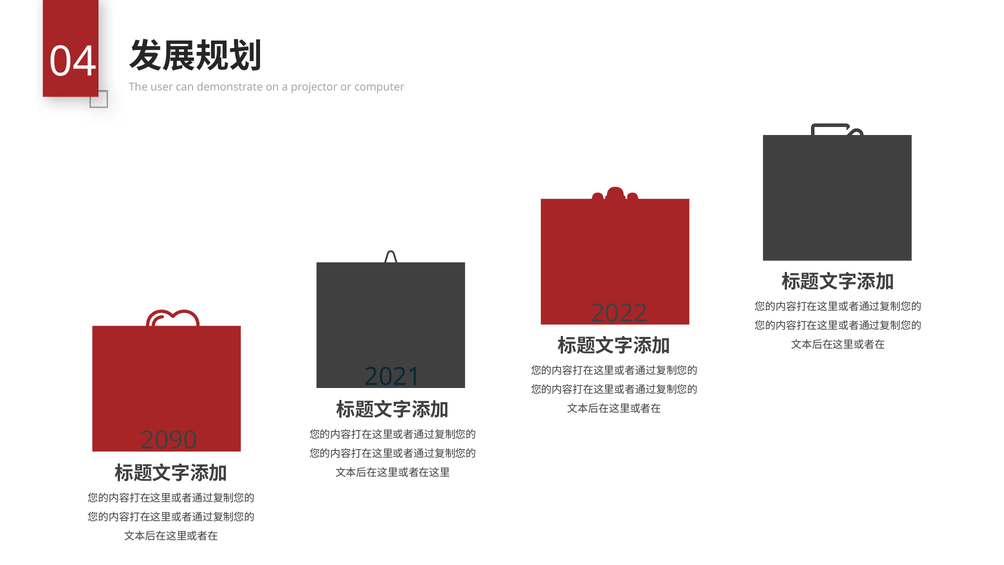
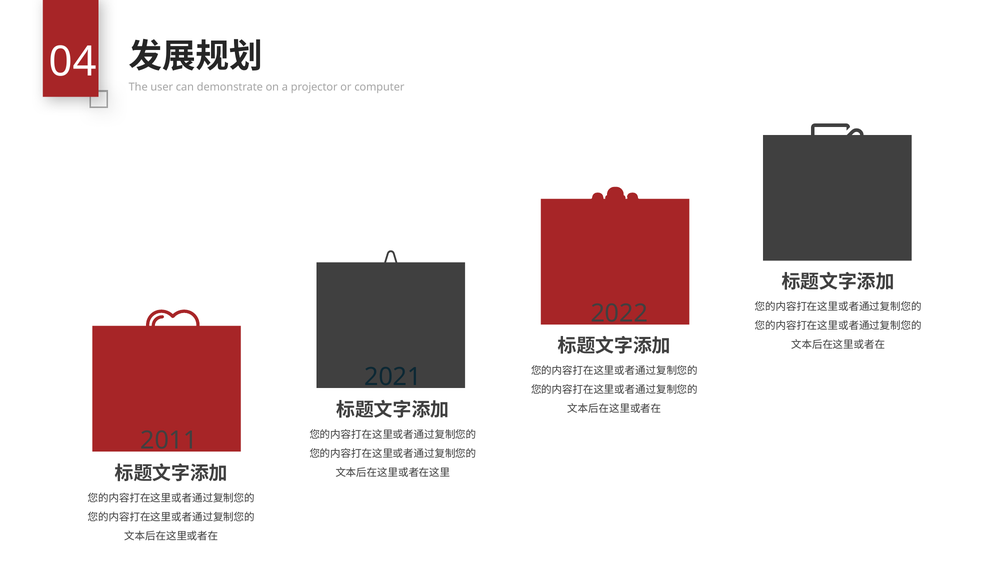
2090: 2090 -> 2011
